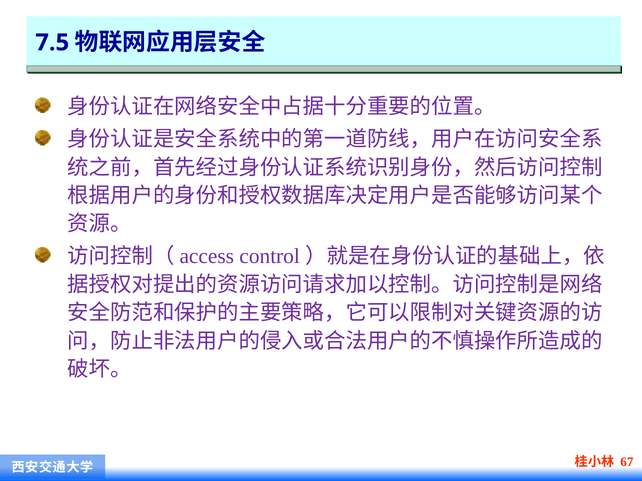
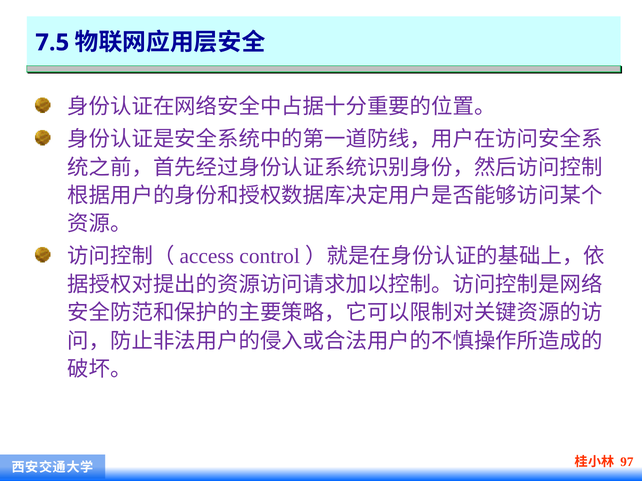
67: 67 -> 97
